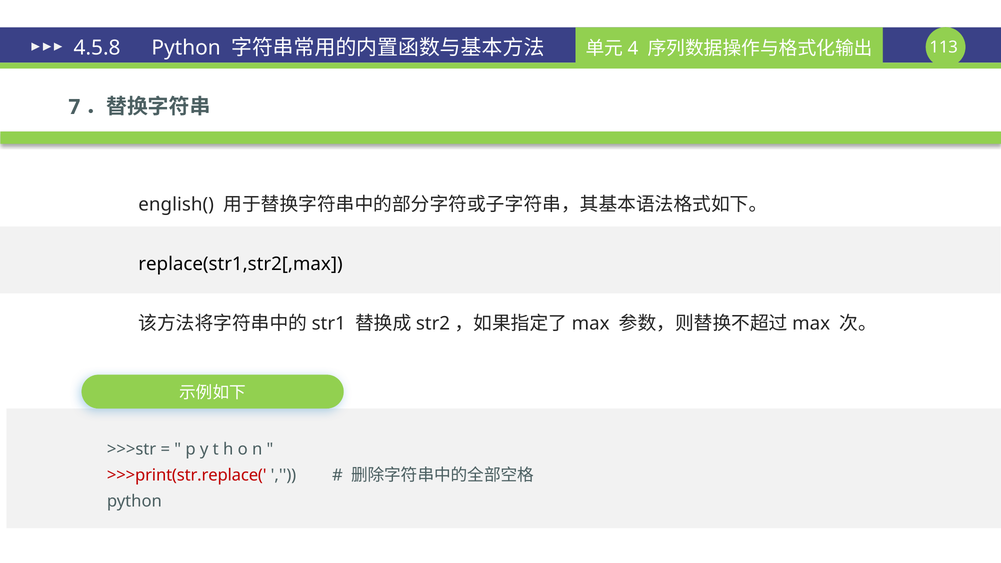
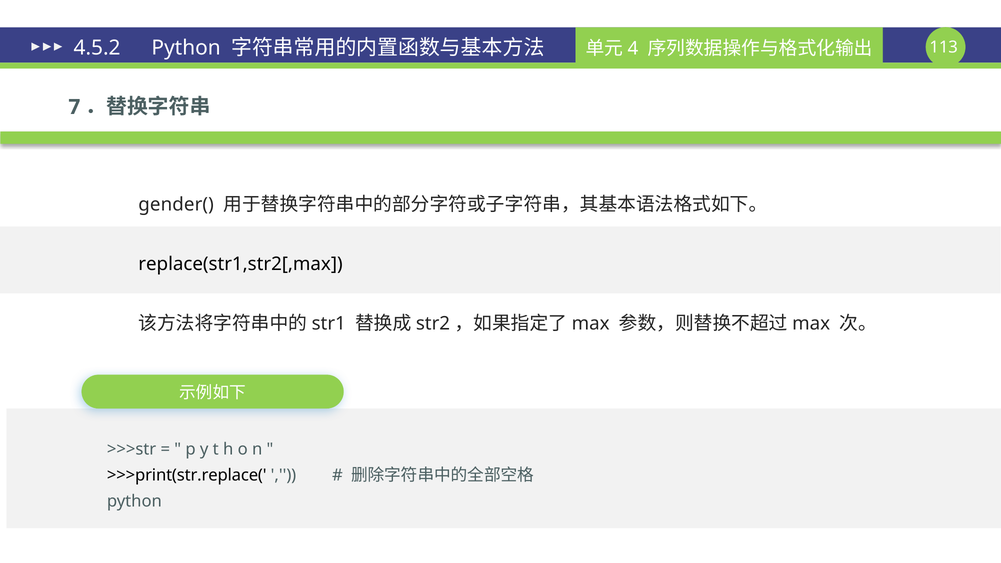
4.5.8: 4.5.8 -> 4.5.2
english(: english( -> gender(
>>>print(str.replace( colour: red -> black
